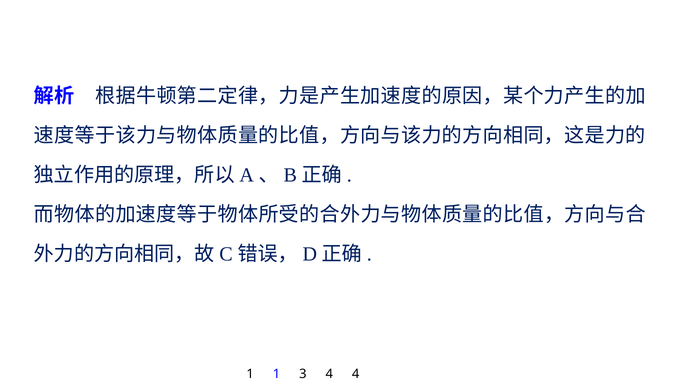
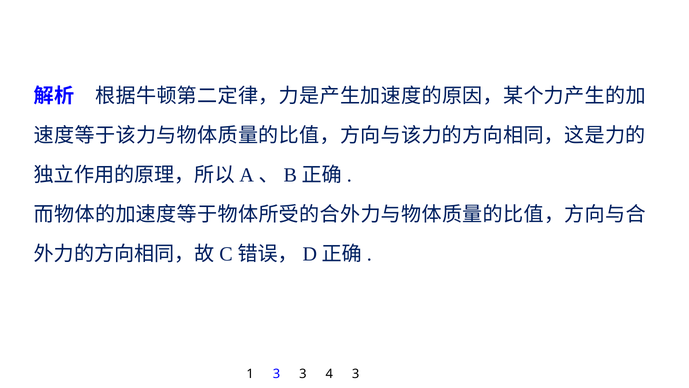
1 1: 1 -> 3
4 4: 4 -> 3
